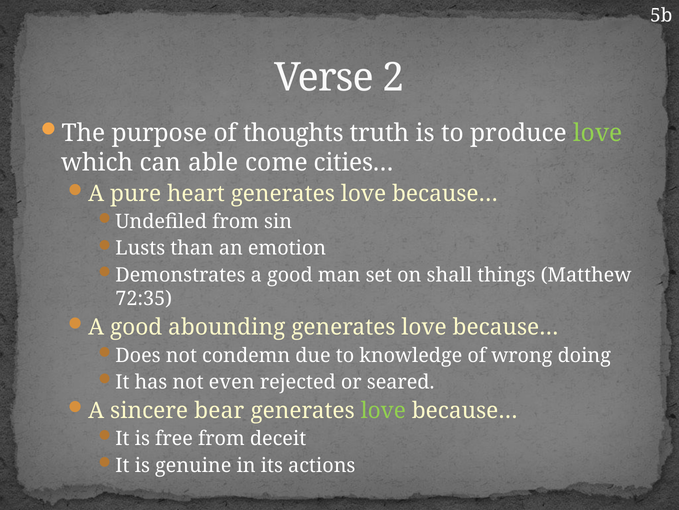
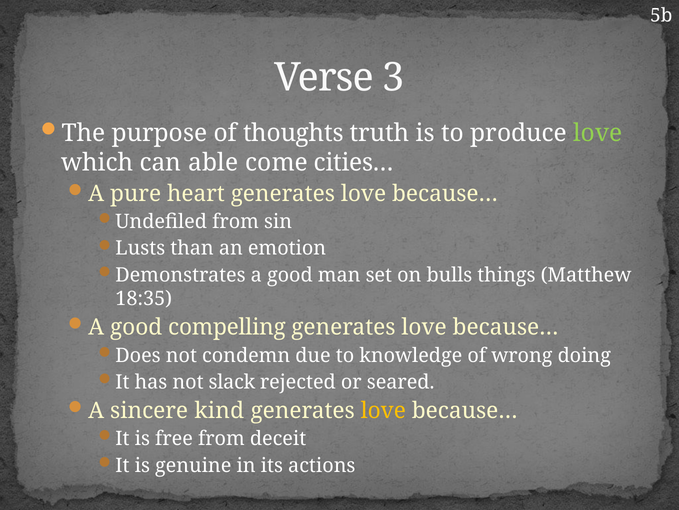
2: 2 -> 3
shall: shall -> bulls
72:35: 72:35 -> 18:35
abounding: abounding -> compelling
even: even -> slack
bear: bear -> kind
love at (383, 410) colour: light green -> yellow
